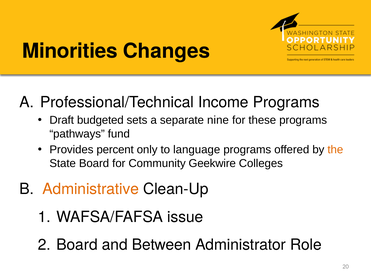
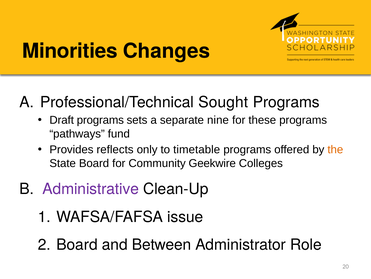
Income: Income -> Sought
Draft budgeted: budgeted -> programs
percent: percent -> reflects
language: language -> timetable
Administrative colour: orange -> purple
